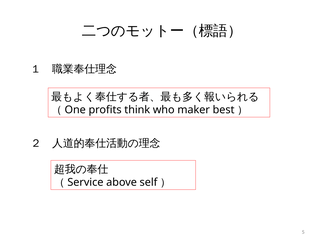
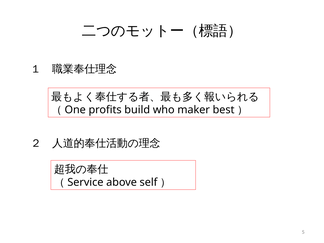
think: think -> build
